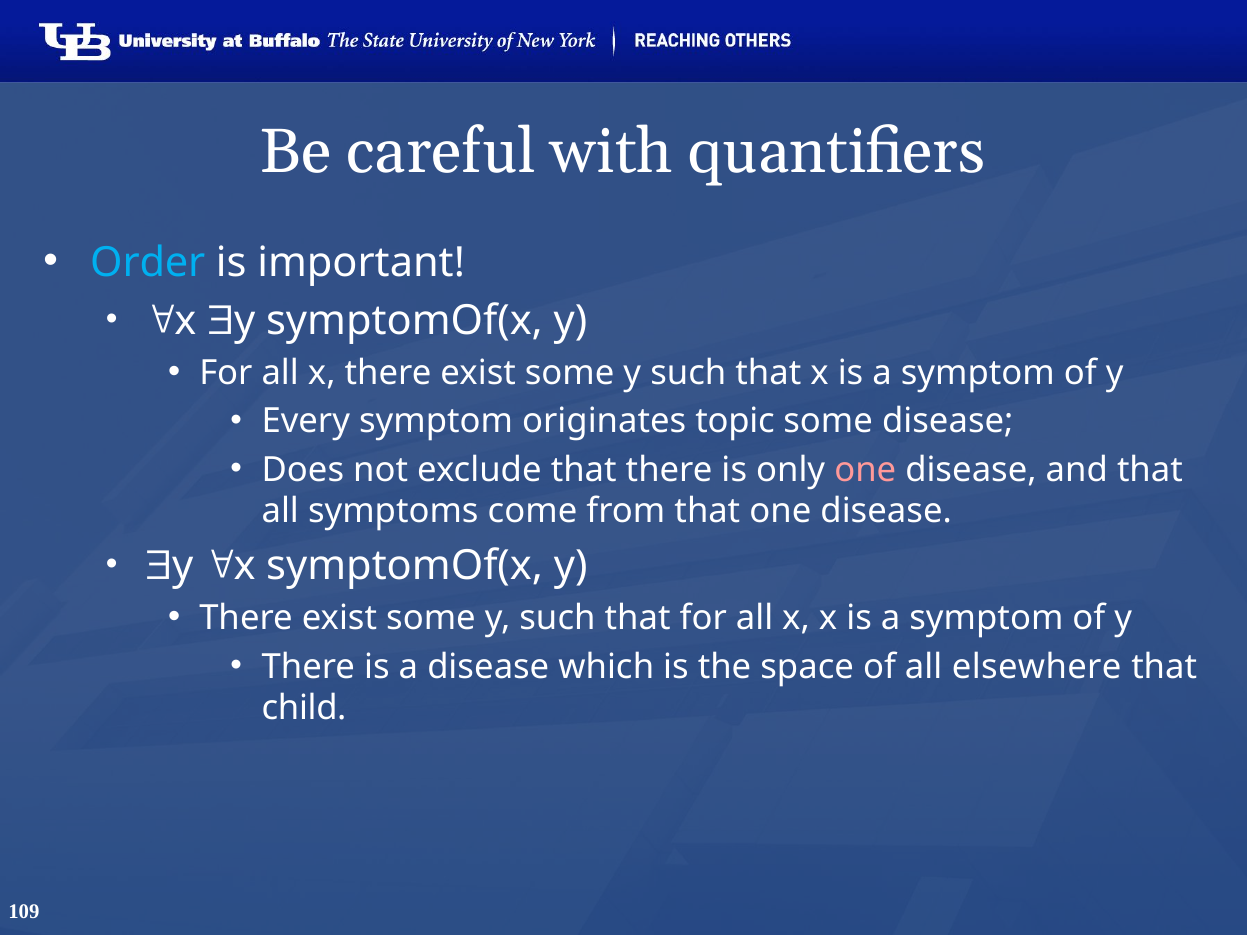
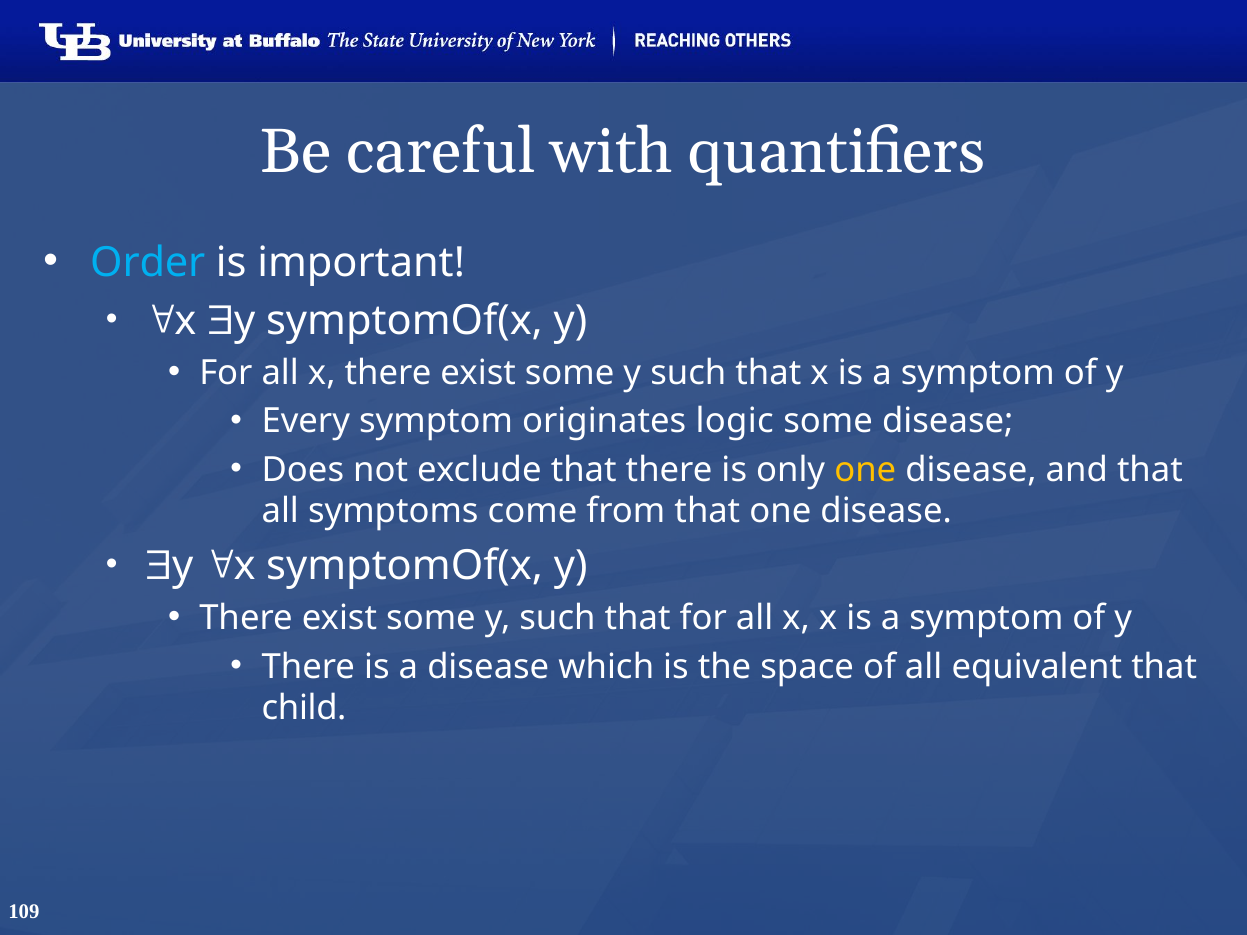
topic: topic -> logic
one at (865, 470) colour: pink -> yellow
elsewhere: elsewhere -> equivalent
